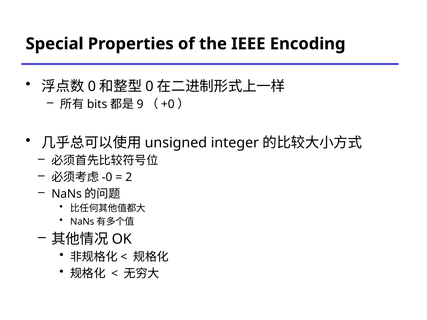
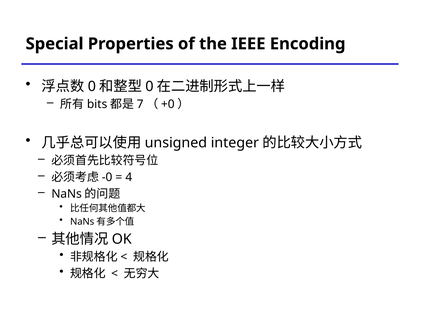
9: 9 -> 7
2: 2 -> 4
